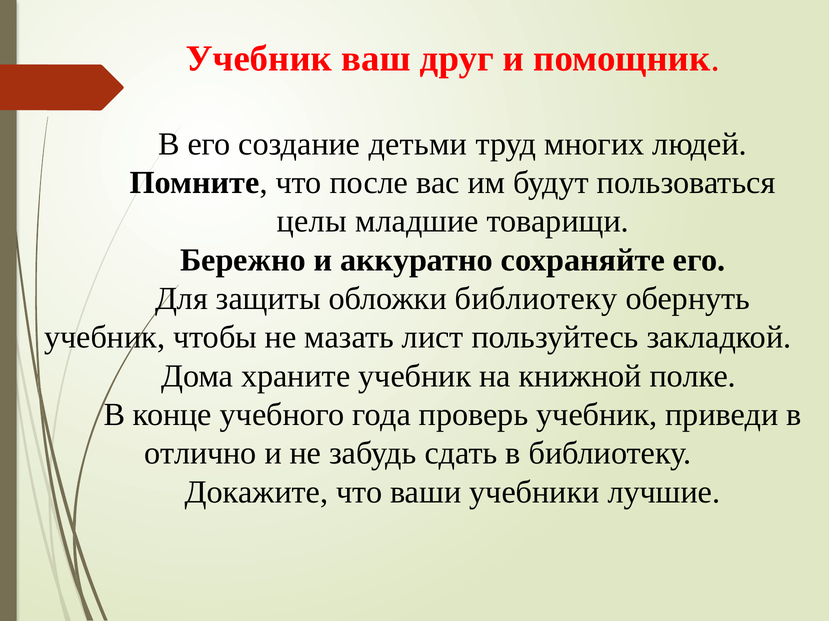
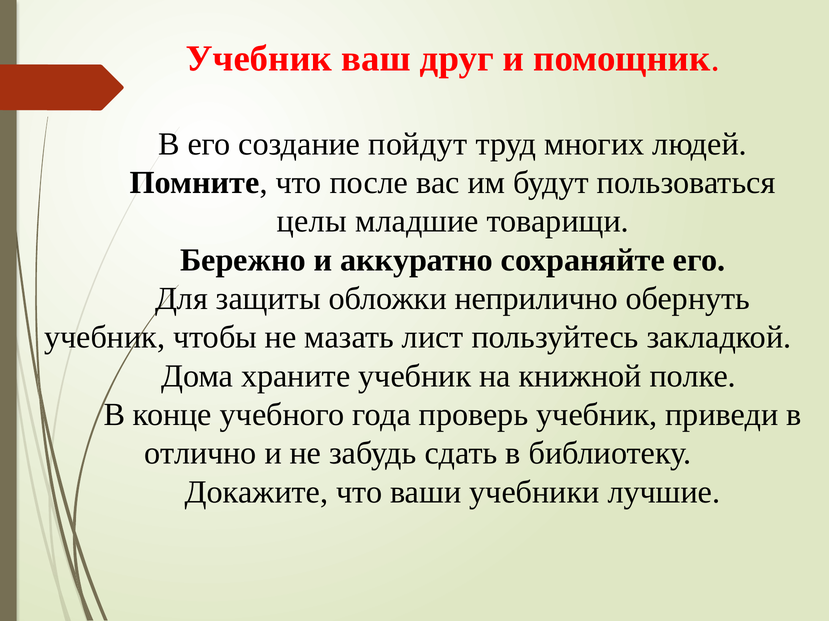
детьми: детьми -> пойдут
обложки библиотеку: библиотеку -> неприлично
